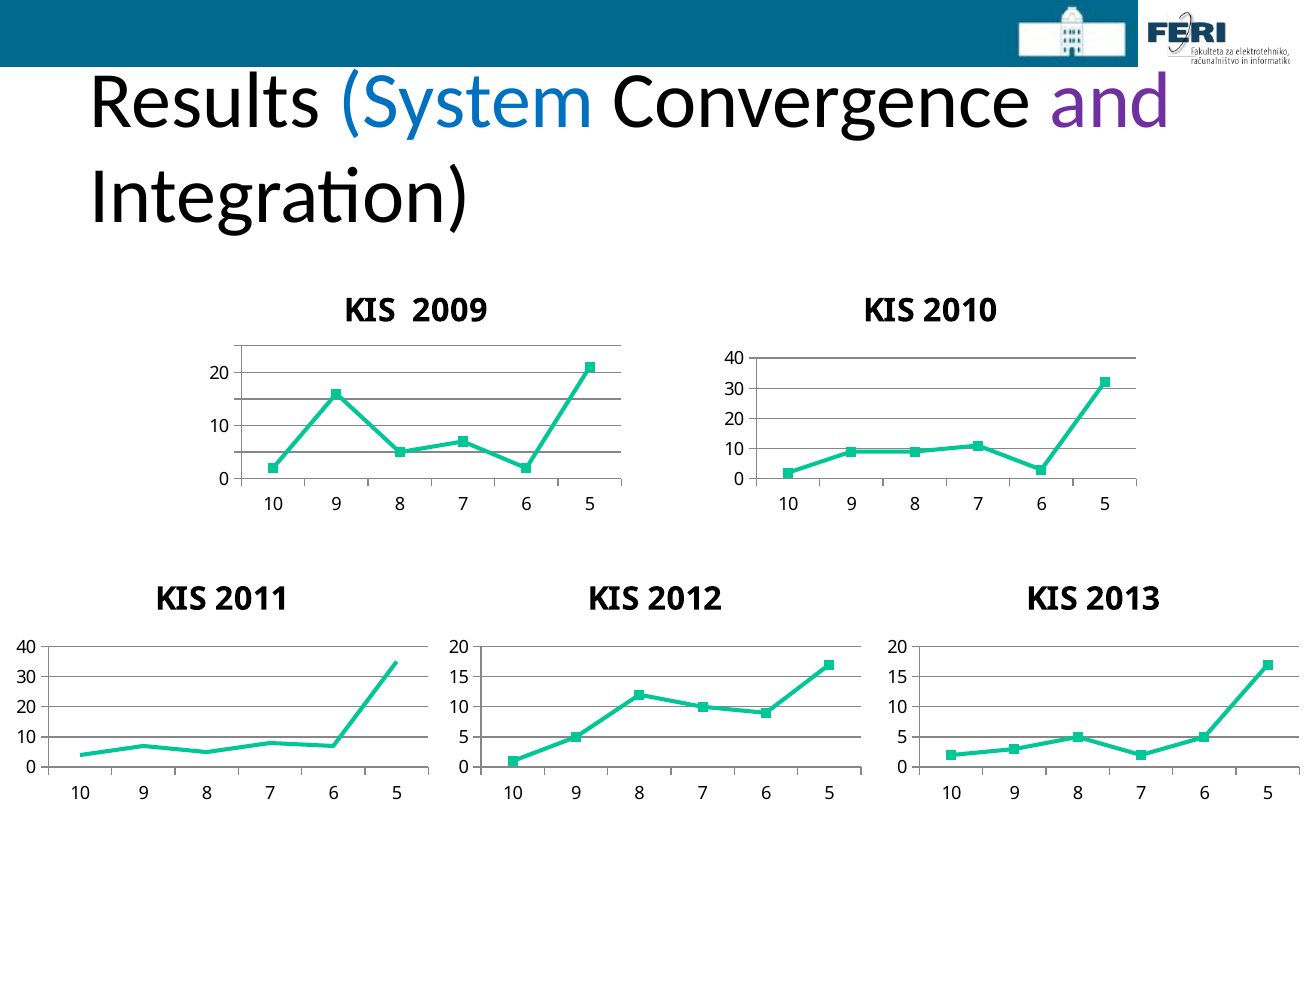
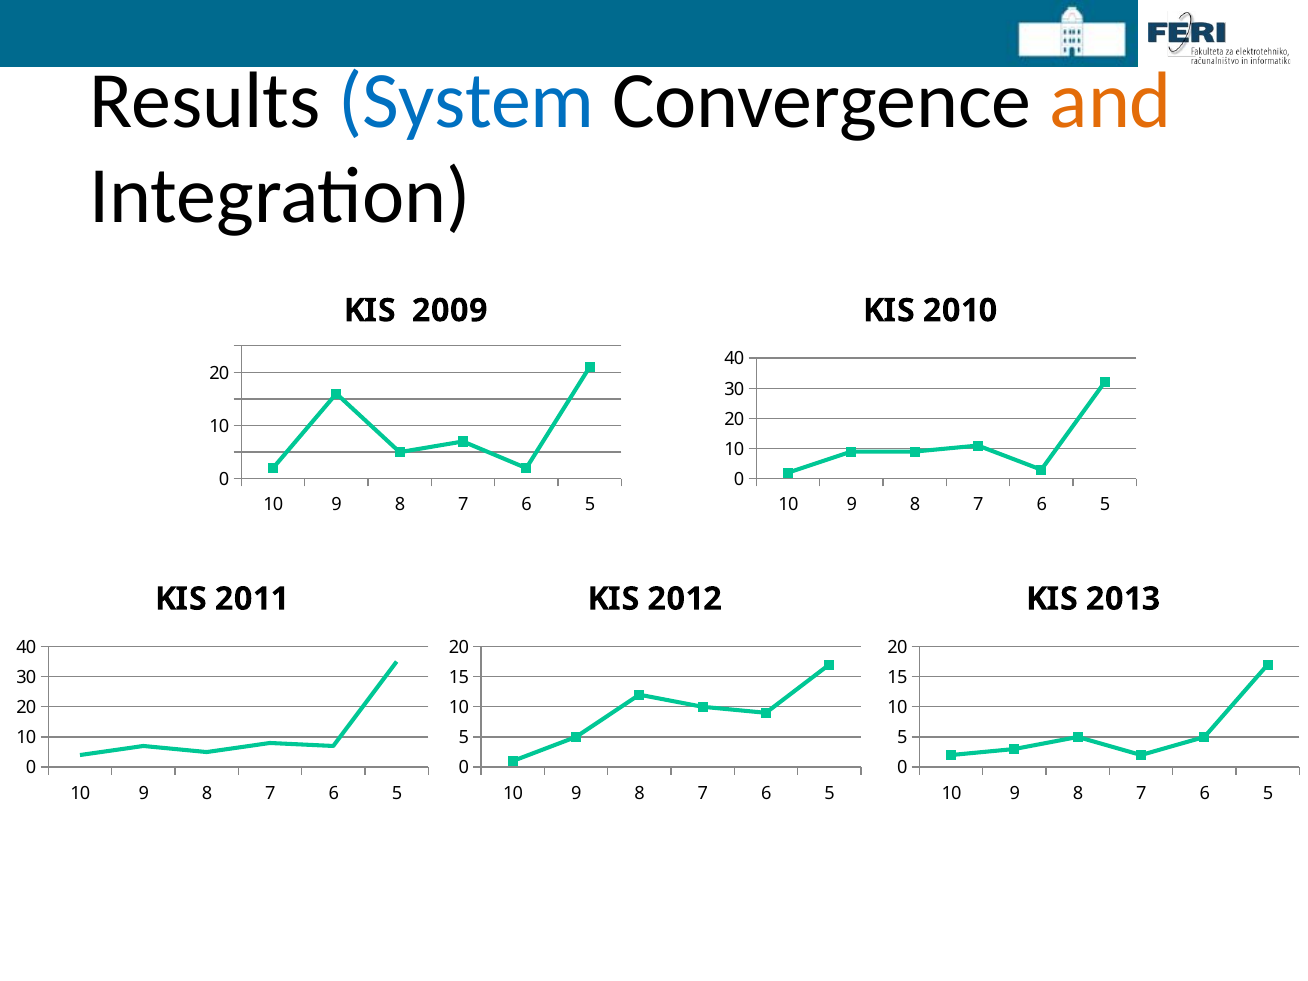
and colour: purple -> orange
